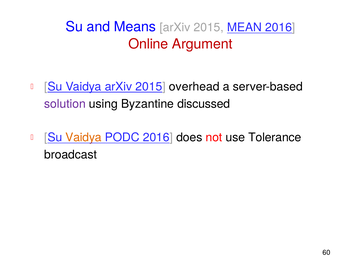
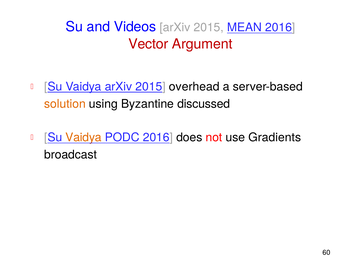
Means: Means -> Videos
Online: Online -> Vector
solution colour: purple -> orange
Tolerance: Tolerance -> Gradients
